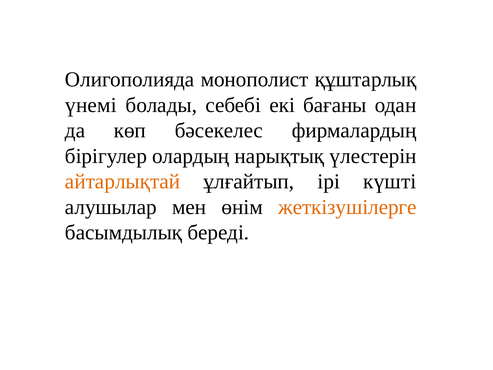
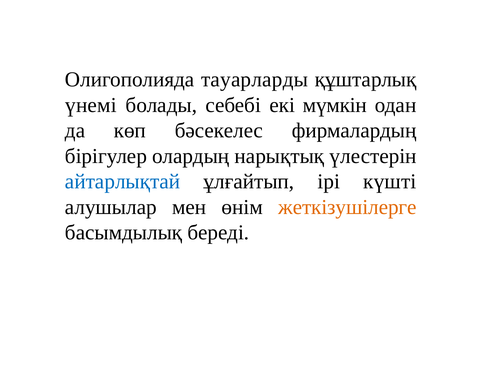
монополист: монополист -> тауарларды
бағаны: бағаны -> мүмкін
айтарлықтай colour: orange -> blue
